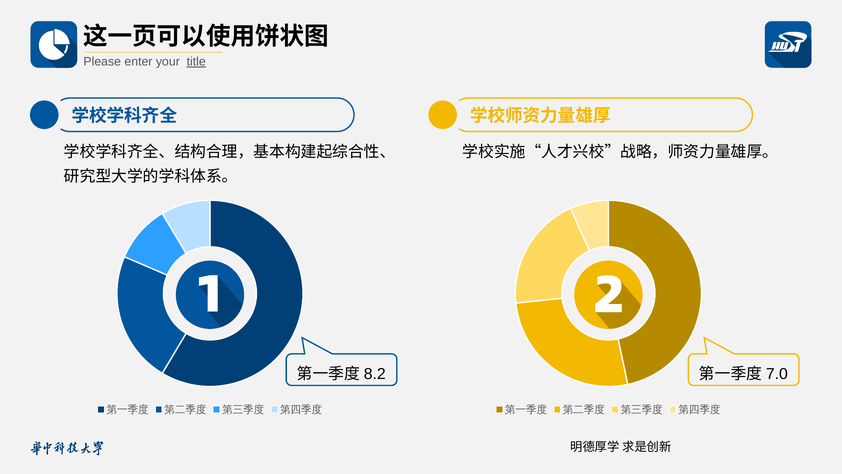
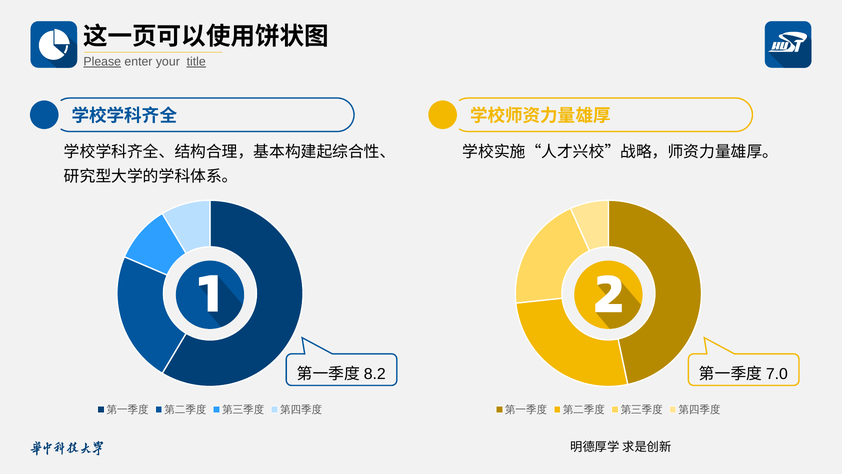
Please underline: none -> present
